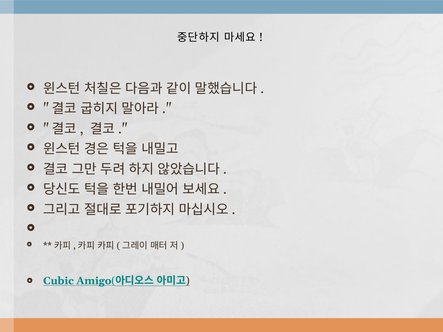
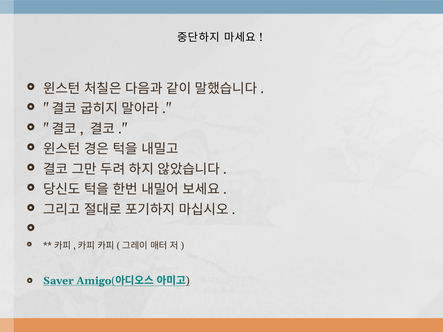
Cubic: Cubic -> Saver
